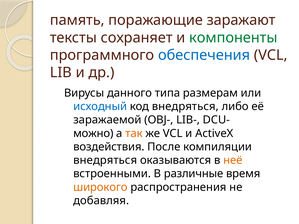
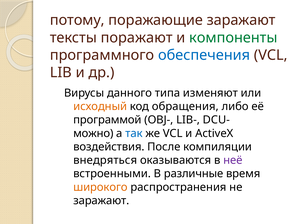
память: память -> потому
сохраняет: сохраняет -> поражают
размерам: размерам -> изменяют
исходный colour: blue -> orange
код внедряться: внедряться -> обращения
заражаемой: заражаемой -> программой
так colour: orange -> blue
неё colour: orange -> purple
добавляя at (101, 201): добавляя -> заражают
